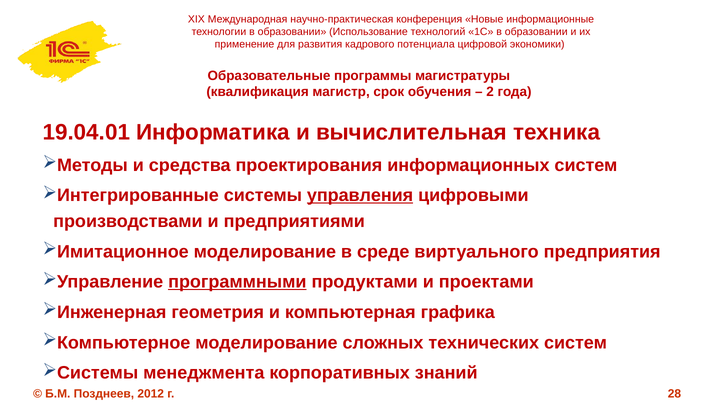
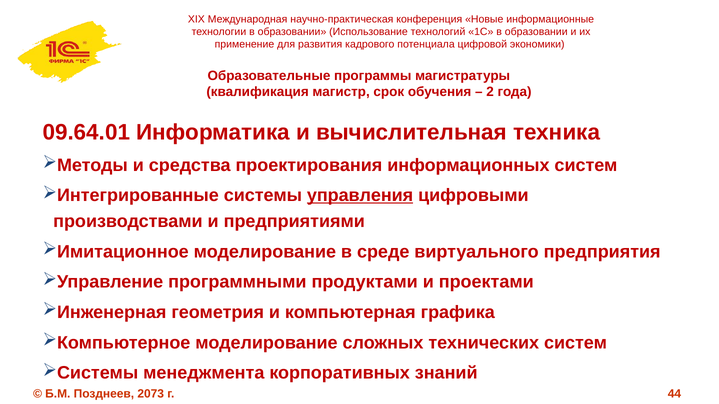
19.04.01: 19.04.01 -> 09.64.01
программными underline: present -> none
2012: 2012 -> 2073
28: 28 -> 44
